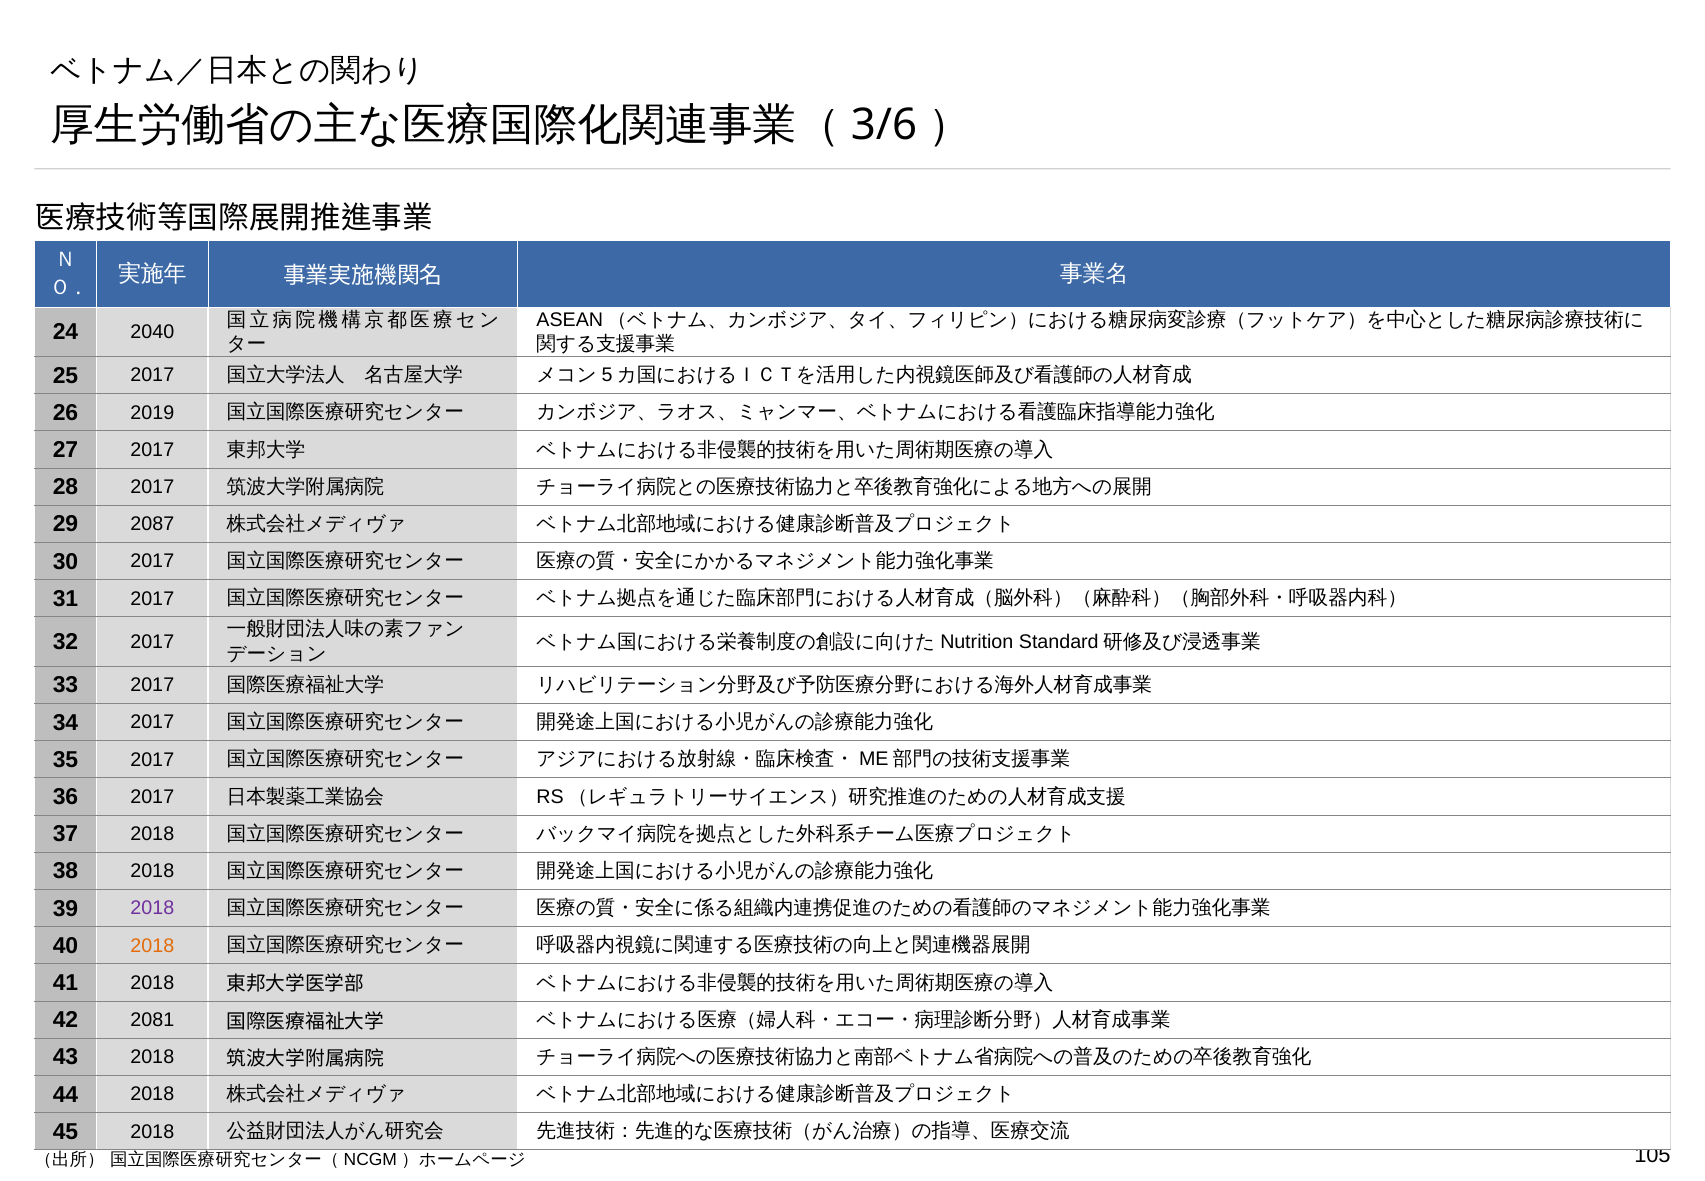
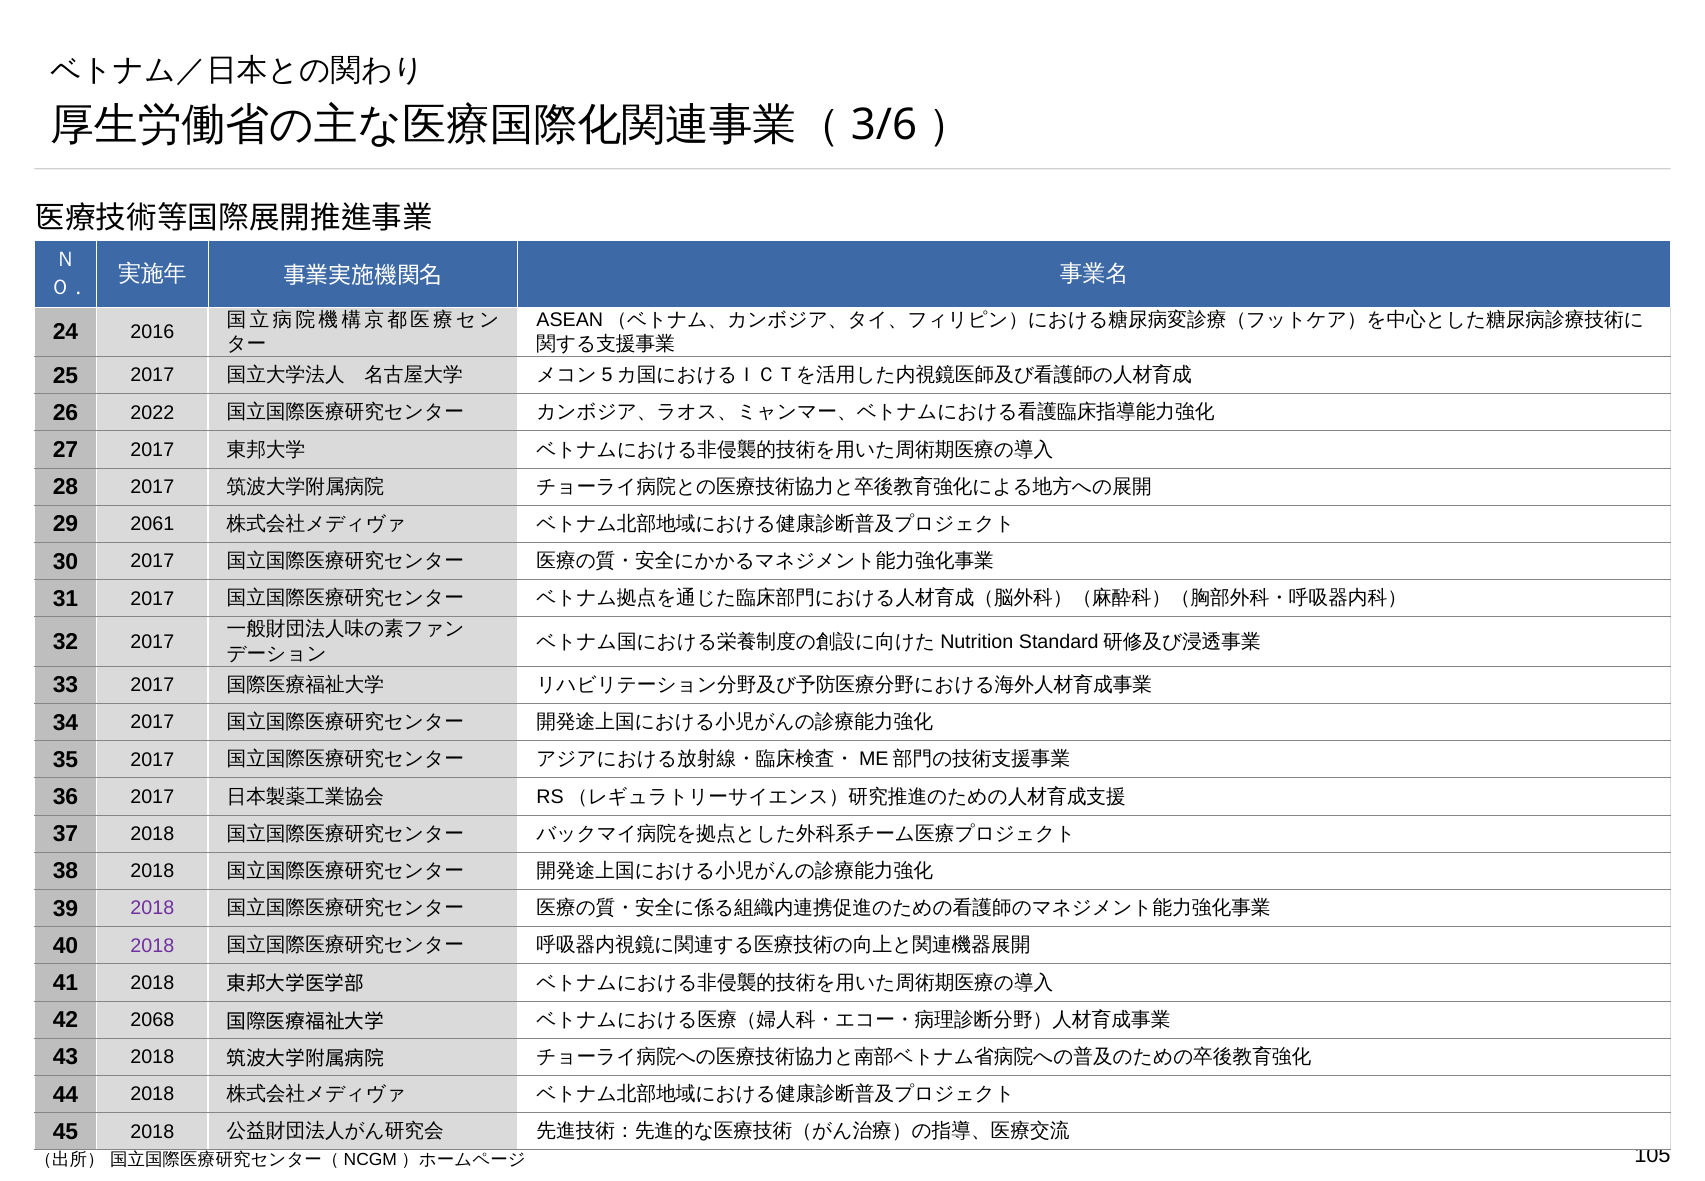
2040: 2040 -> 2016
2019: 2019 -> 2022
2087: 2087 -> 2061
2018 at (152, 945) colour: orange -> purple
2081: 2081 -> 2068
